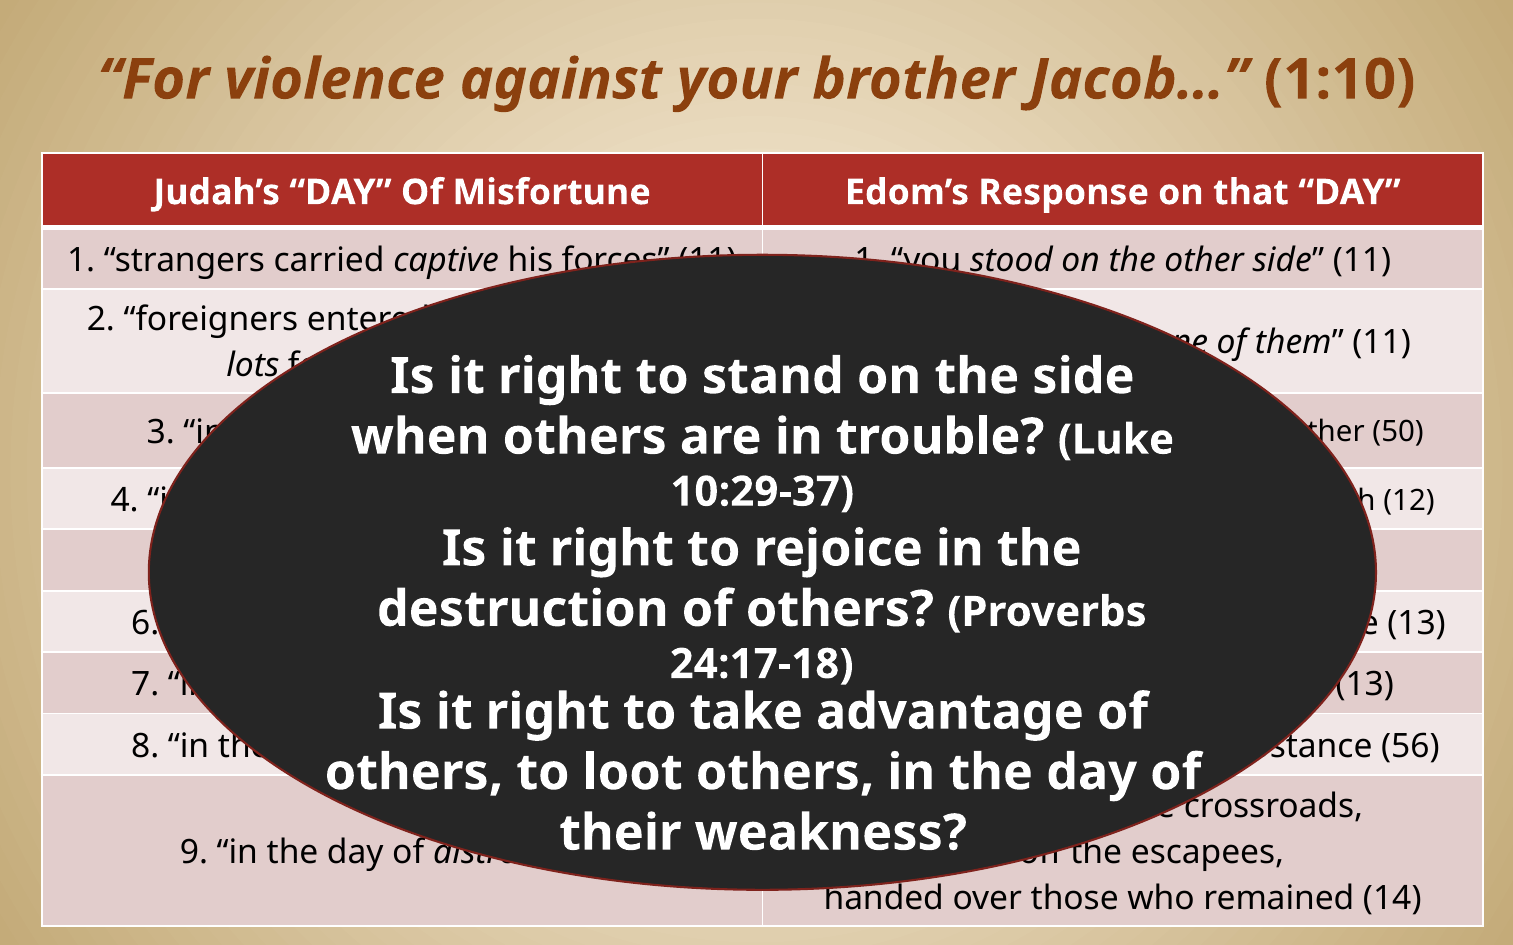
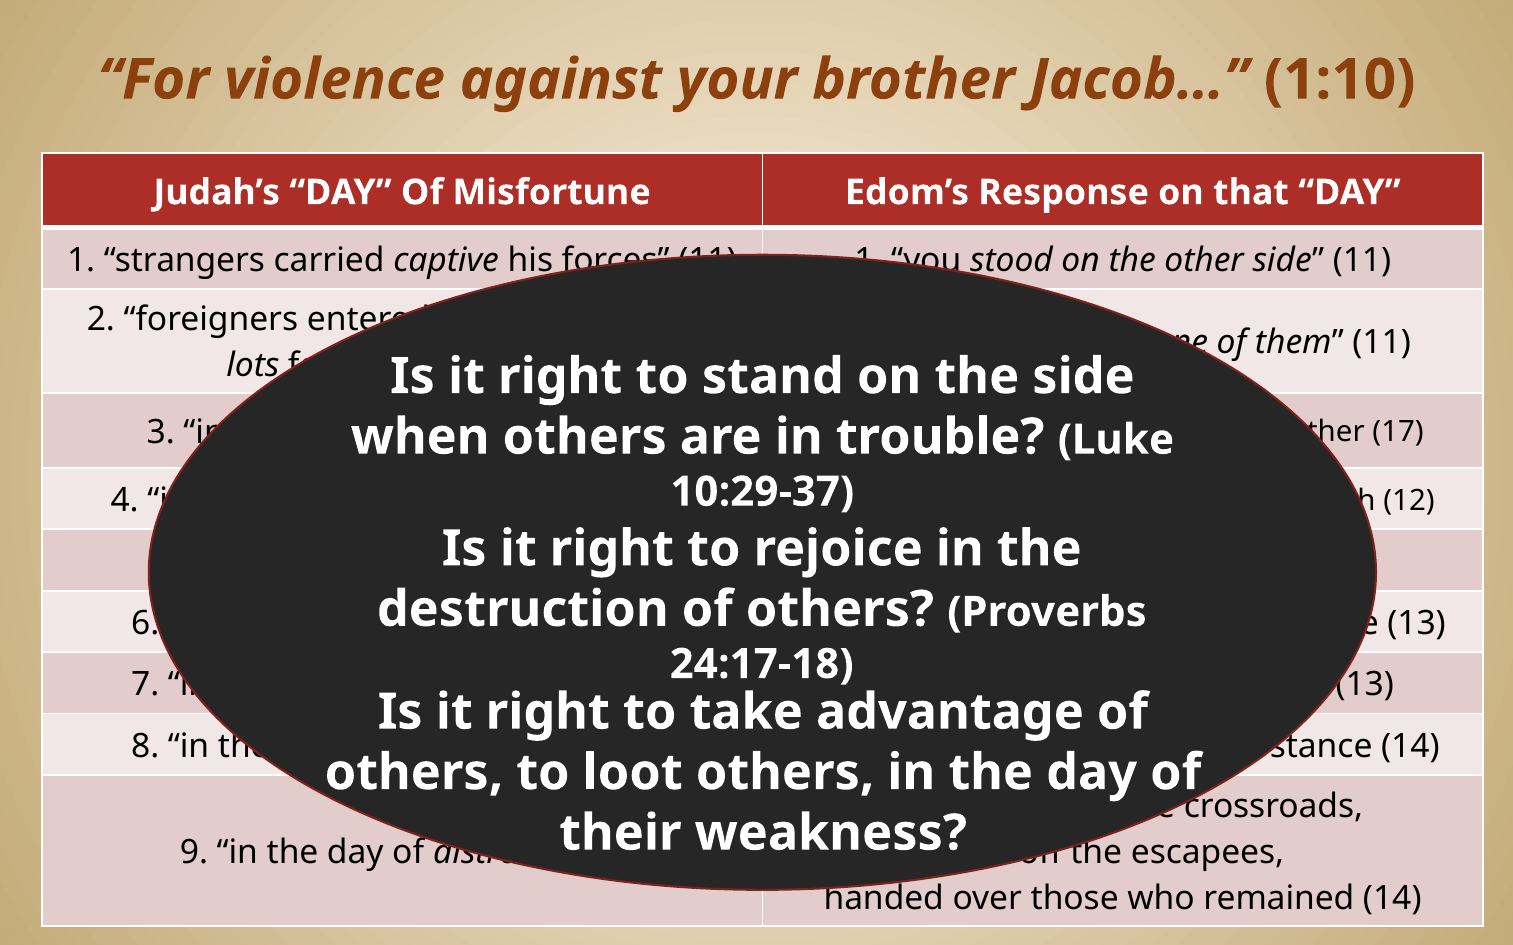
50: 50 -> 17
56 at (1410, 746): 56 -> 14
